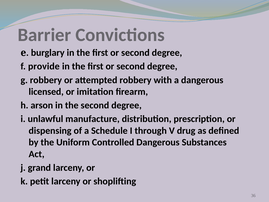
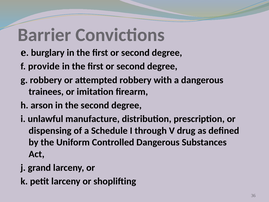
licensed: licensed -> trainees
